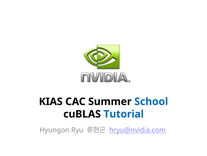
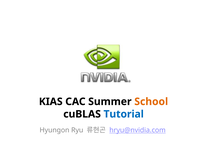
School colour: blue -> orange
